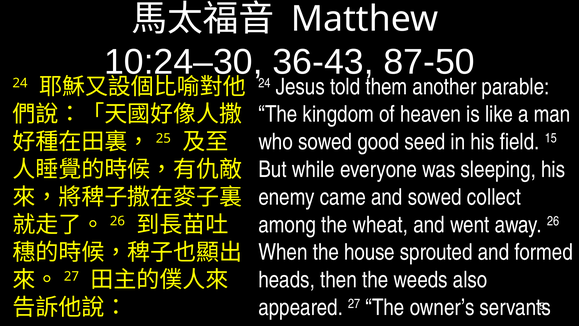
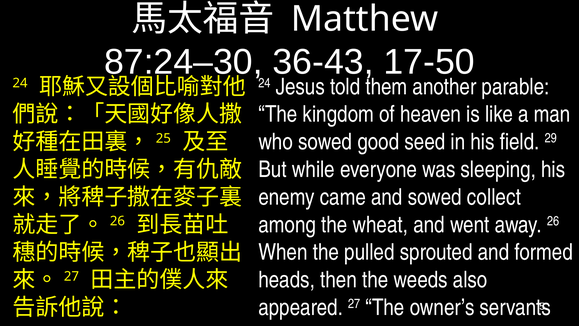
10:24–30: 10:24–30 -> 87:24–30
87-50: 87-50 -> 17-50
15: 15 -> 29
house: house -> pulled
